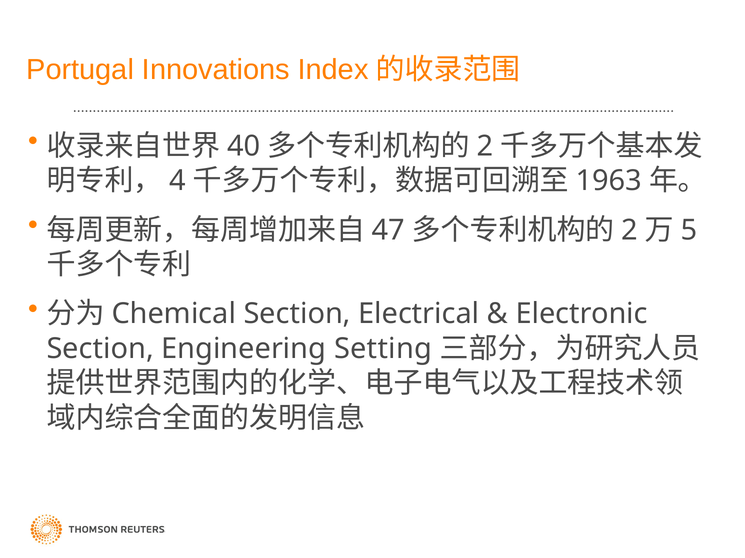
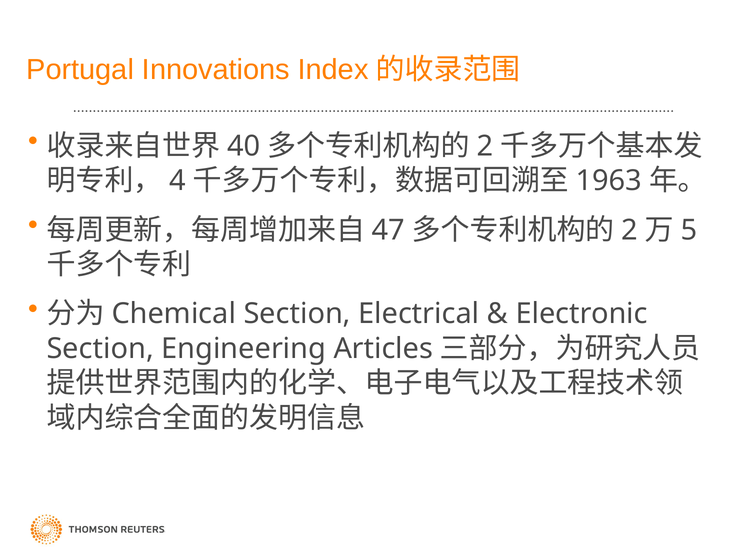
Setting: Setting -> Articles
